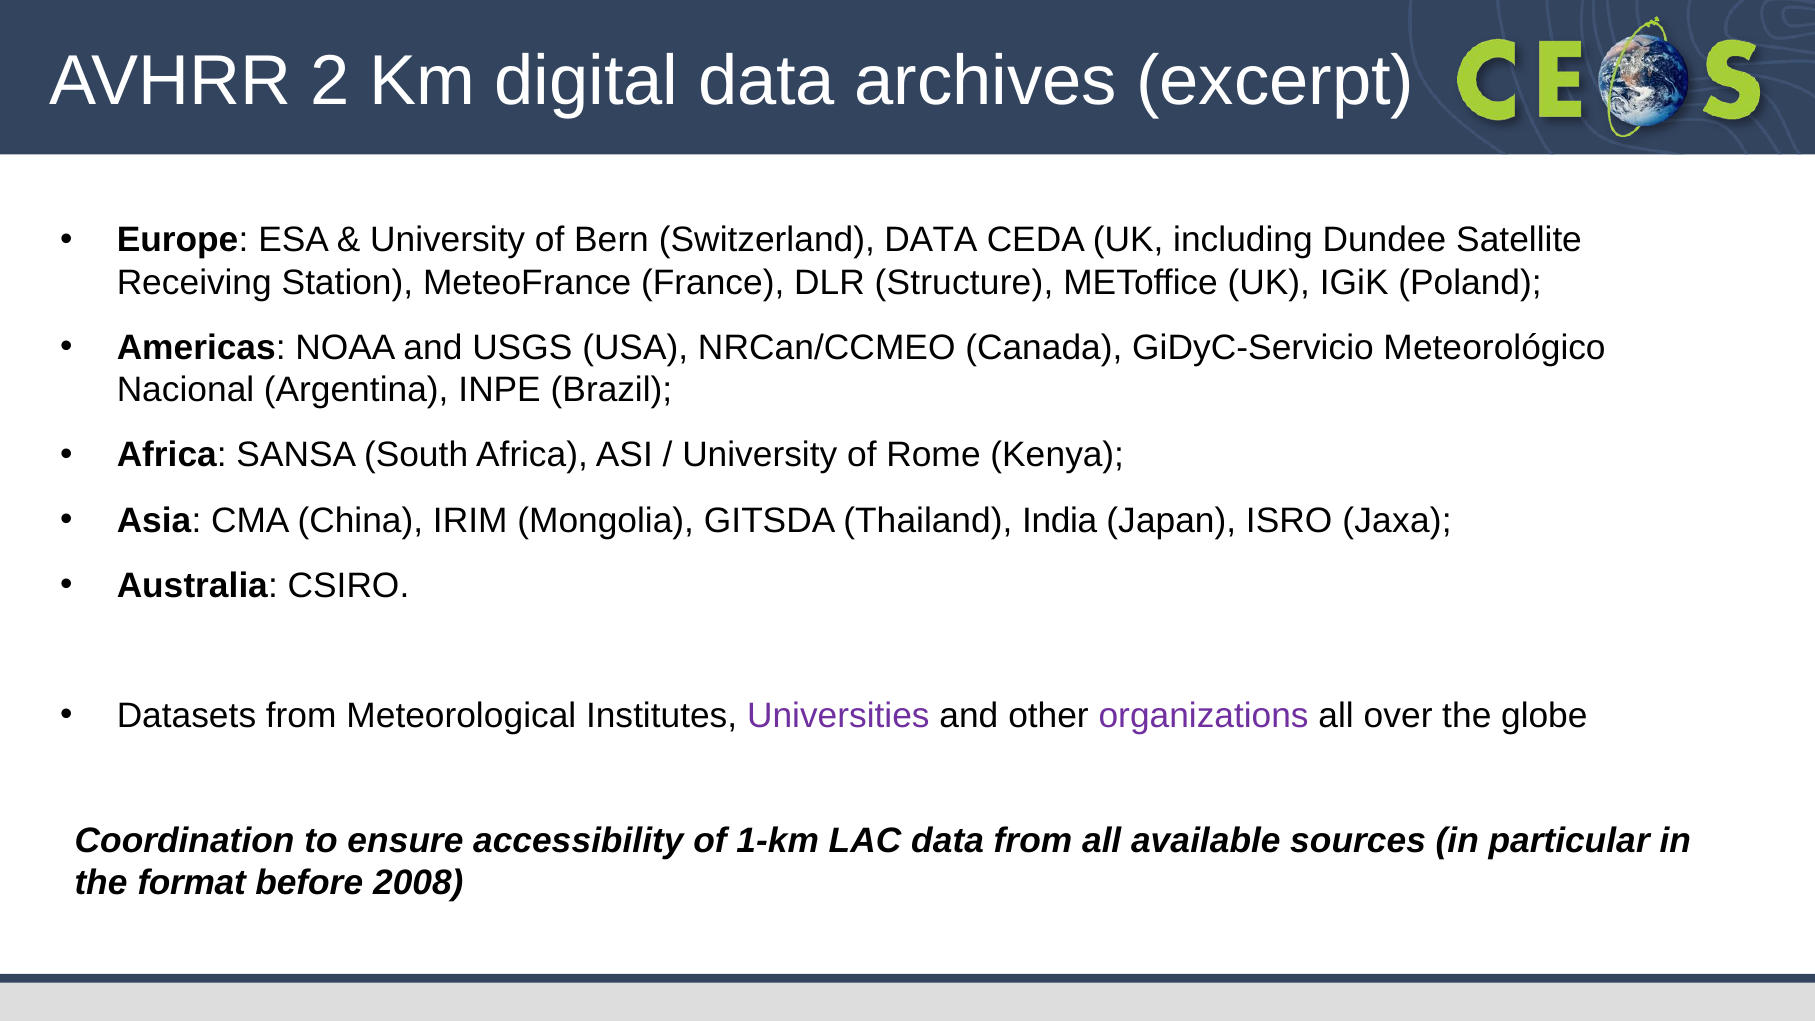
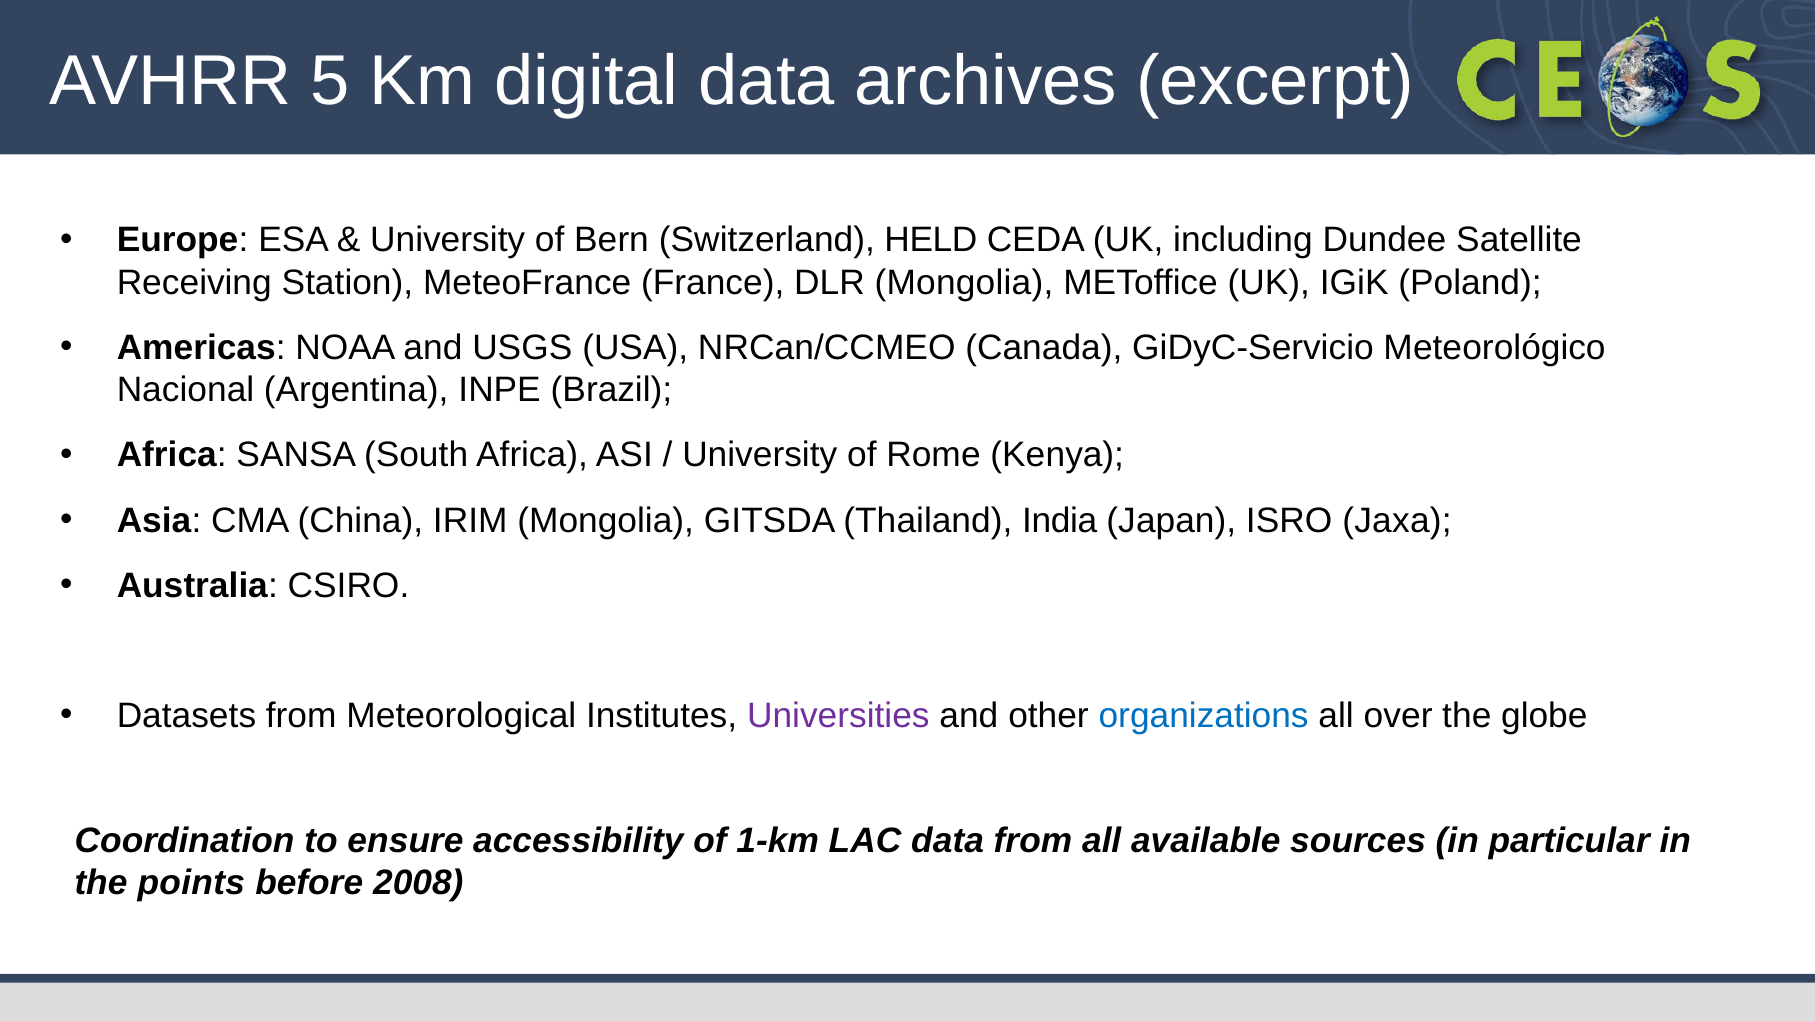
2: 2 -> 5
Switzerland DATA: DATA -> HELD
DLR Structure: Structure -> Mongolia
organizations colour: purple -> blue
format: format -> points
